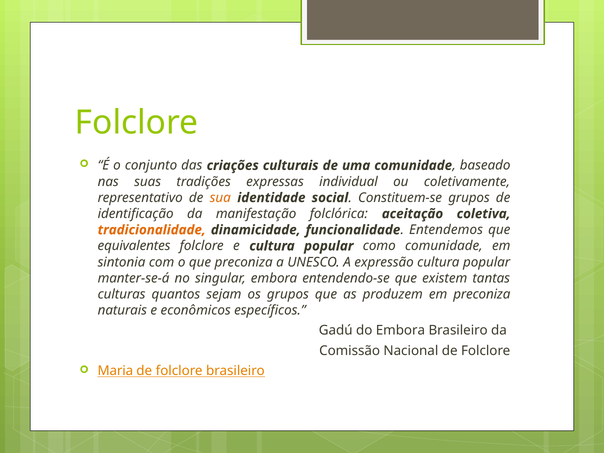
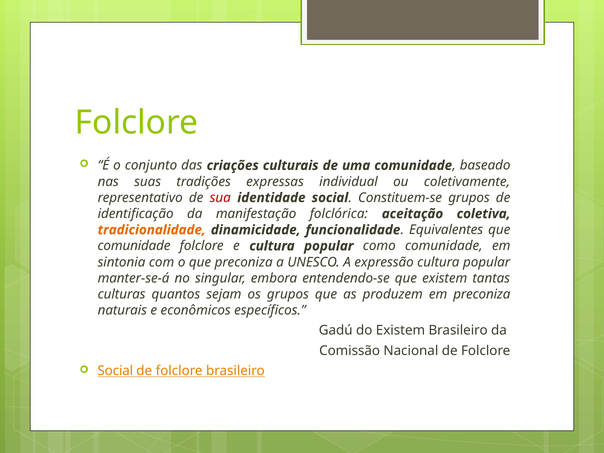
sua colour: orange -> red
Entendemos: Entendemos -> Equivalentes
equivalentes at (134, 246): equivalentes -> comunidade
do Embora: Embora -> Existem
Maria at (115, 371): Maria -> Social
